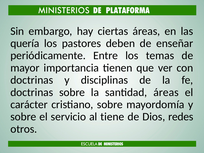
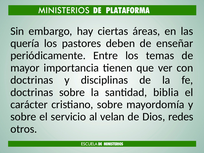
santidad áreas: áreas -> biblia
tiene: tiene -> velan
